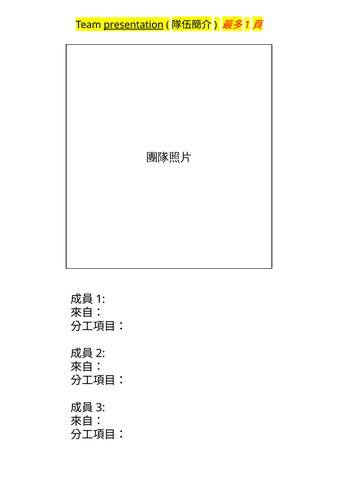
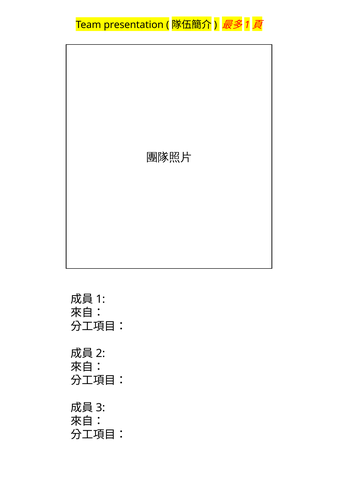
presentation underline: present -> none
